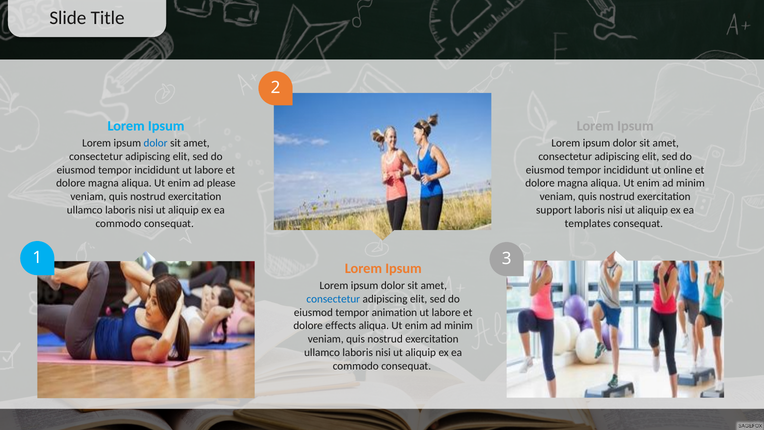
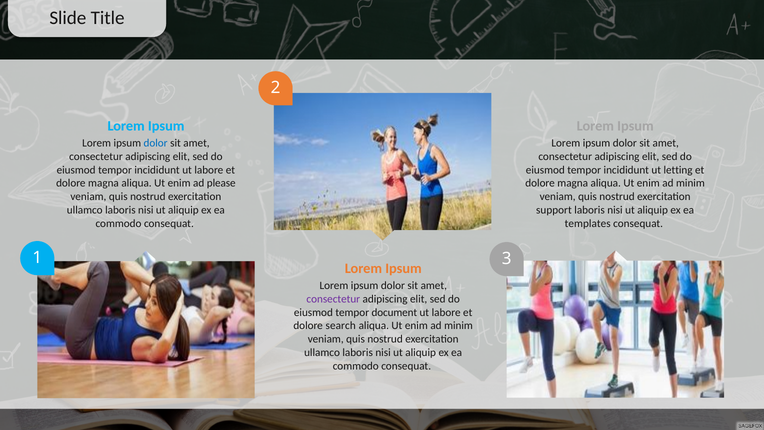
online: online -> letting
consectetur at (333, 299) colour: blue -> purple
animation: animation -> document
effects: effects -> search
